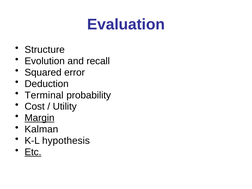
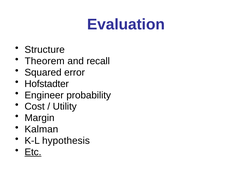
Evolution: Evolution -> Theorem
Deduction: Deduction -> Hofstadter
Terminal: Terminal -> Engineer
Margin underline: present -> none
